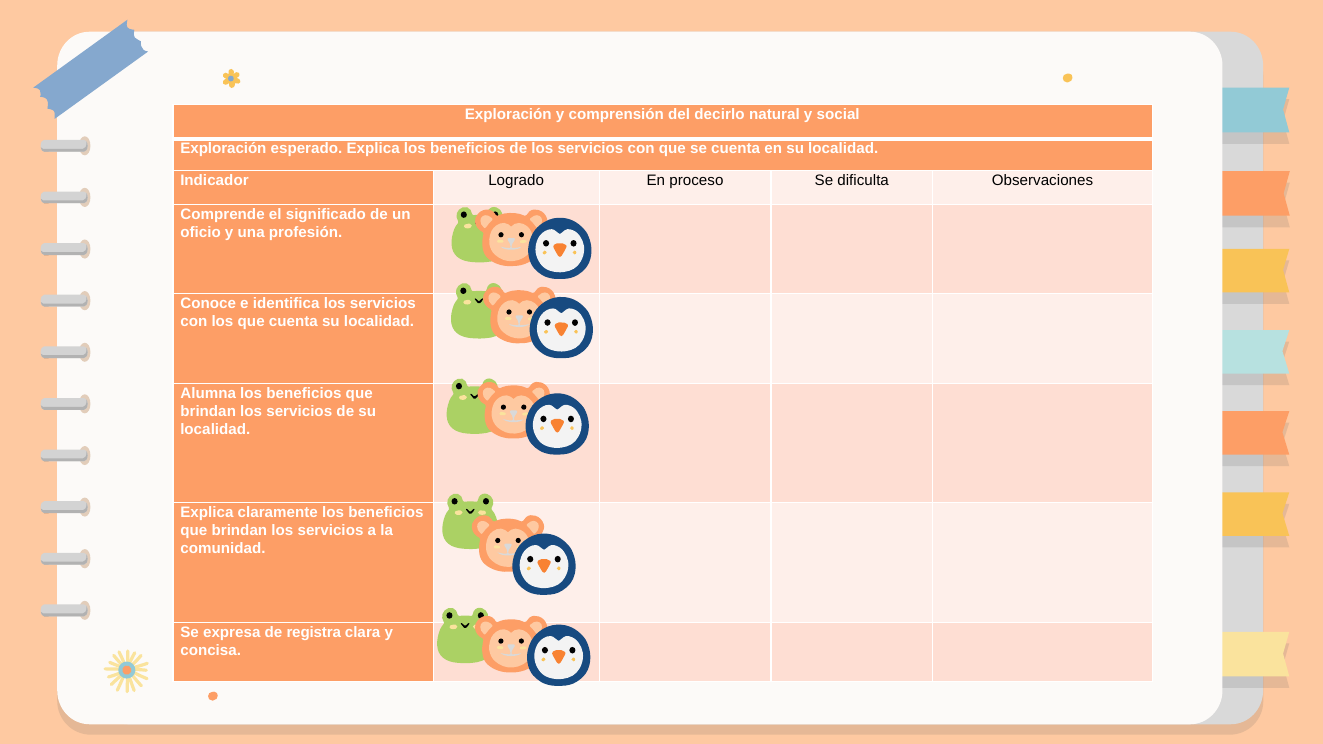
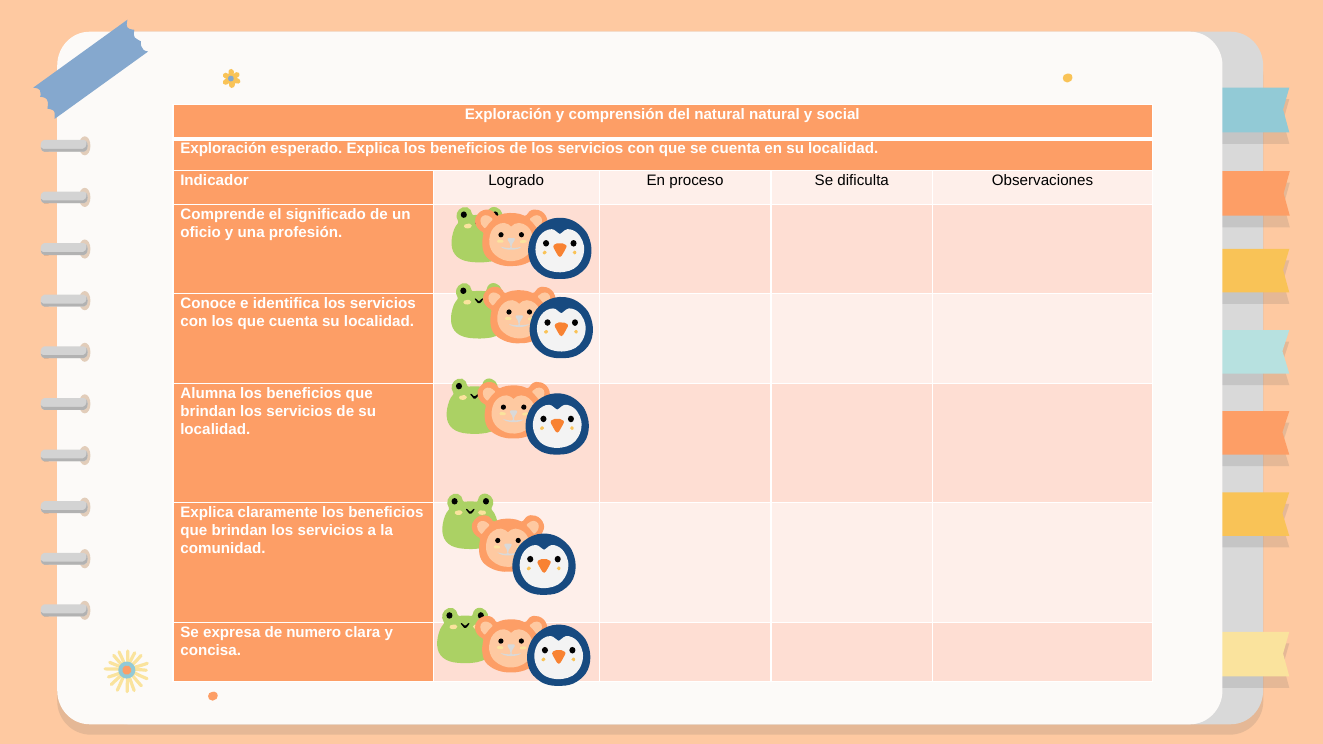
del decirlo: decirlo -> natural
registra: registra -> numero
